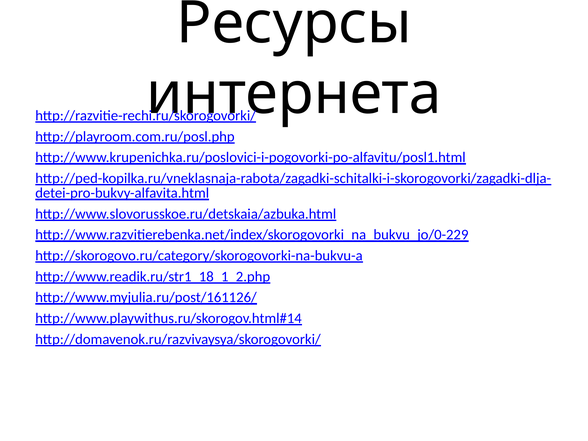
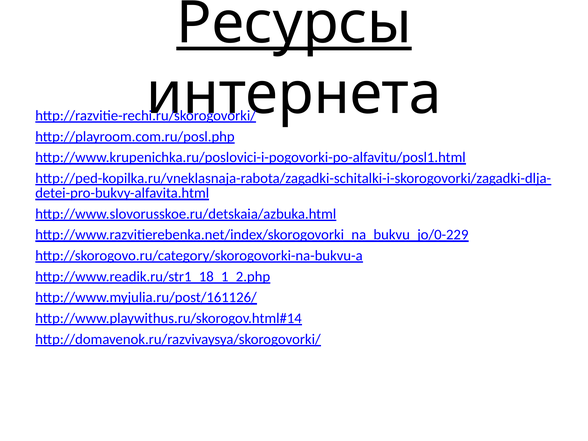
Ресурсы underline: none -> present
